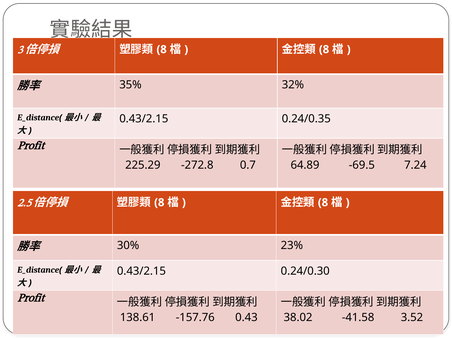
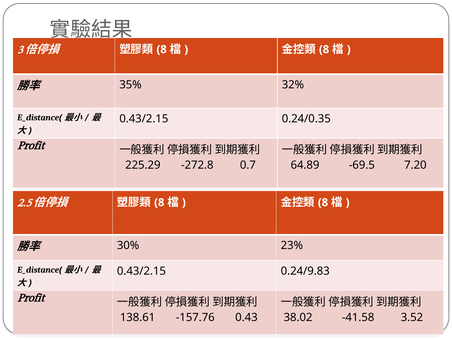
7.24: 7.24 -> 7.20
0.24/0.30: 0.24/0.30 -> 0.24/9.83
